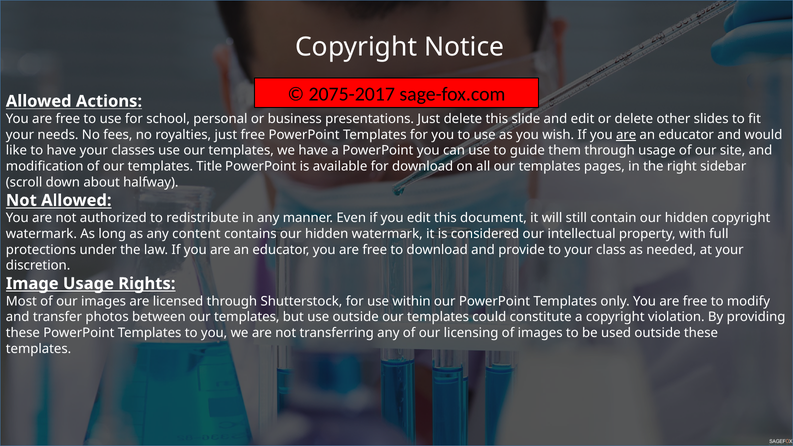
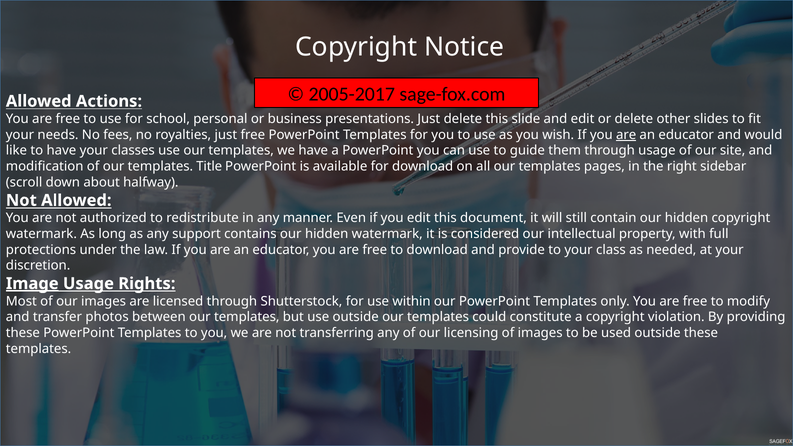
2075-2017: 2075-2017 -> 2005-2017
content: content -> support
Image underline: none -> present
